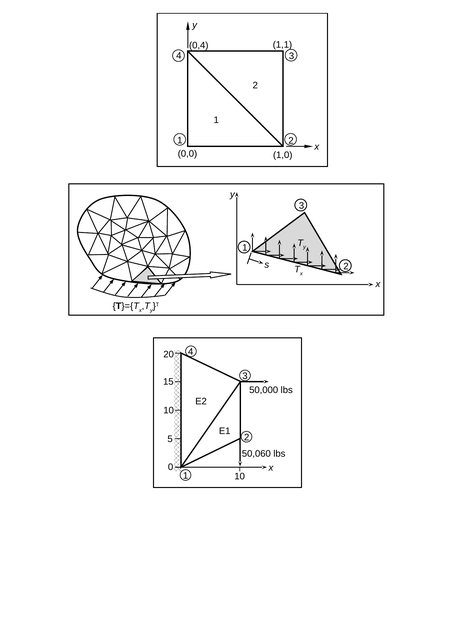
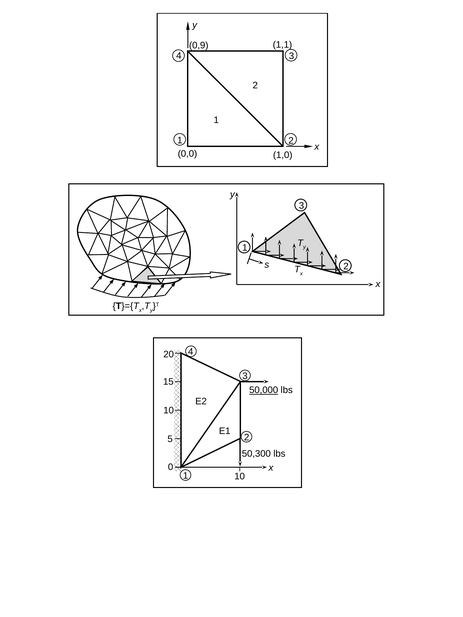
0,4: 0,4 -> 0,9
50,000 underline: none -> present
50,060: 50,060 -> 50,300
